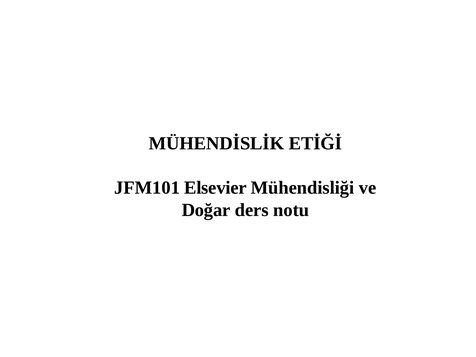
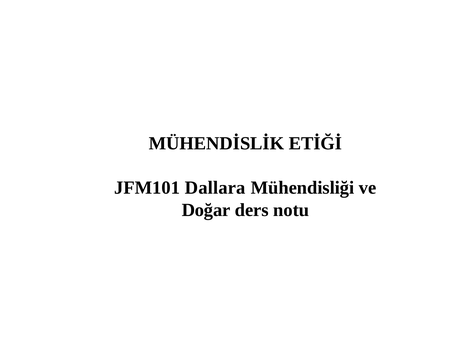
Elsevier: Elsevier -> Dallara
